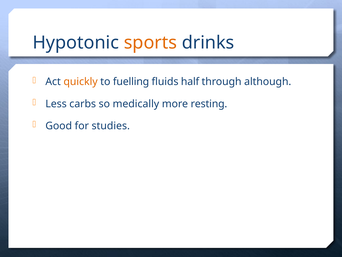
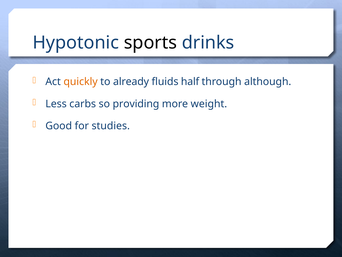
sports colour: orange -> black
fuelling: fuelling -> already
medically: medically -> providing
resting: resting -> weight
